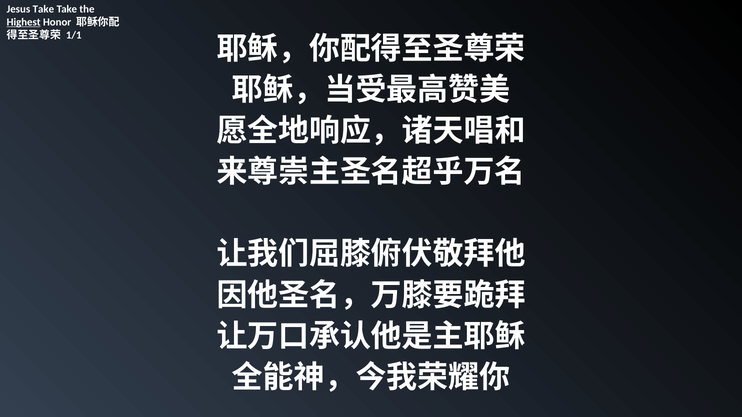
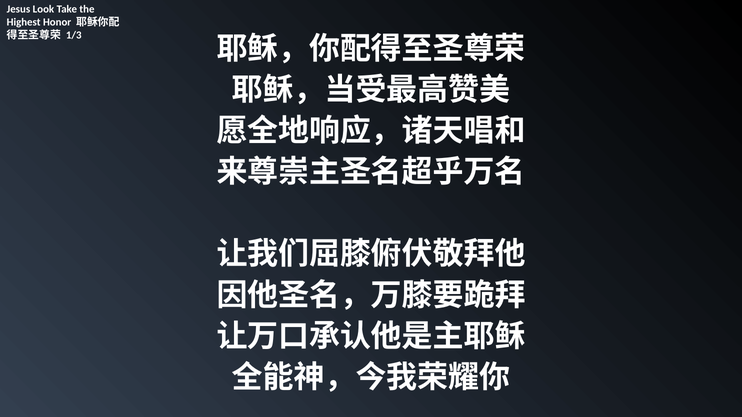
Jesus Take: Take -> Look
Highest underline: present -> none
1/1: 1/1 -> 1/3
